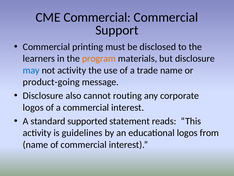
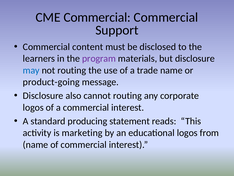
printing: printing -> content
program colour: orange -> purple
not activity: activity -> routing
supported: supported -> producing
guidelines: guidelines -> marketing
